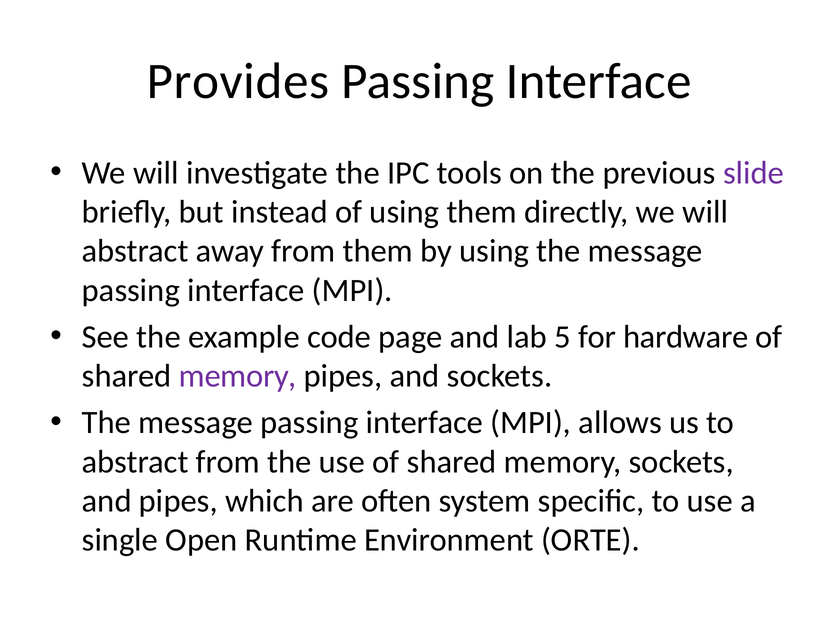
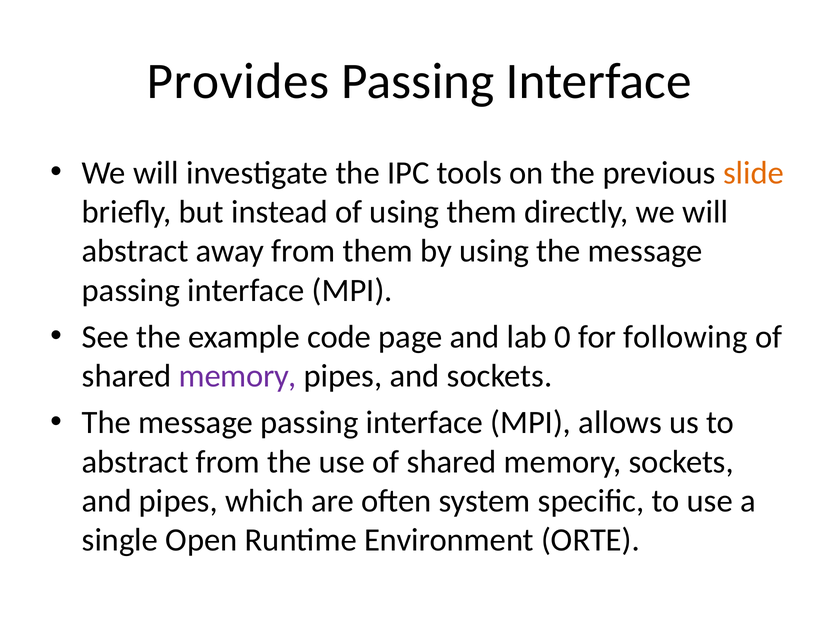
slide colour: purple -> orange
5: 5 -> 0
hardware: hardware -> following
